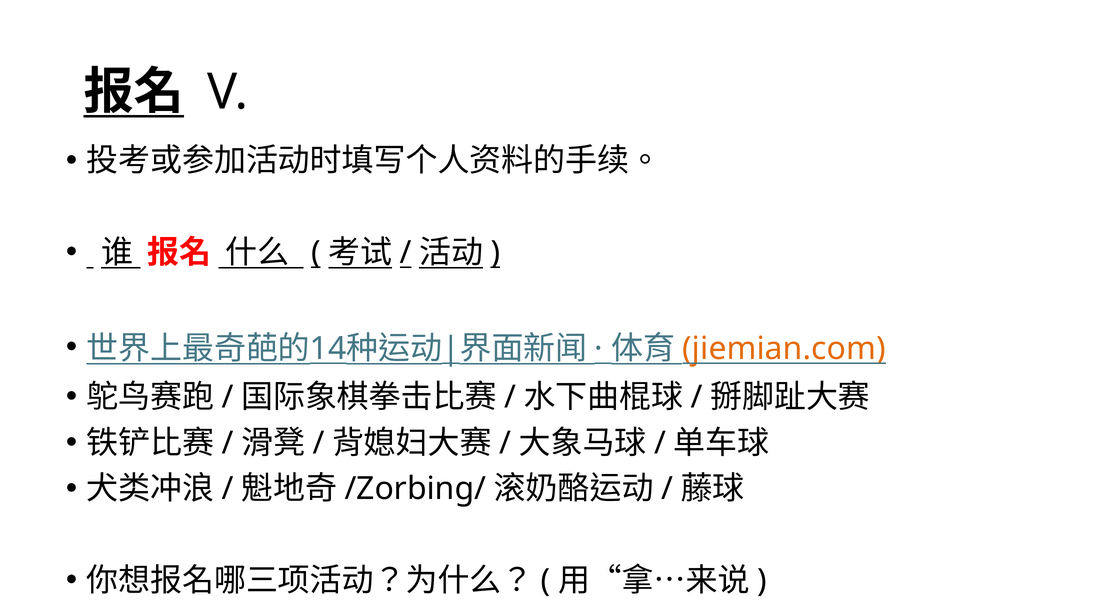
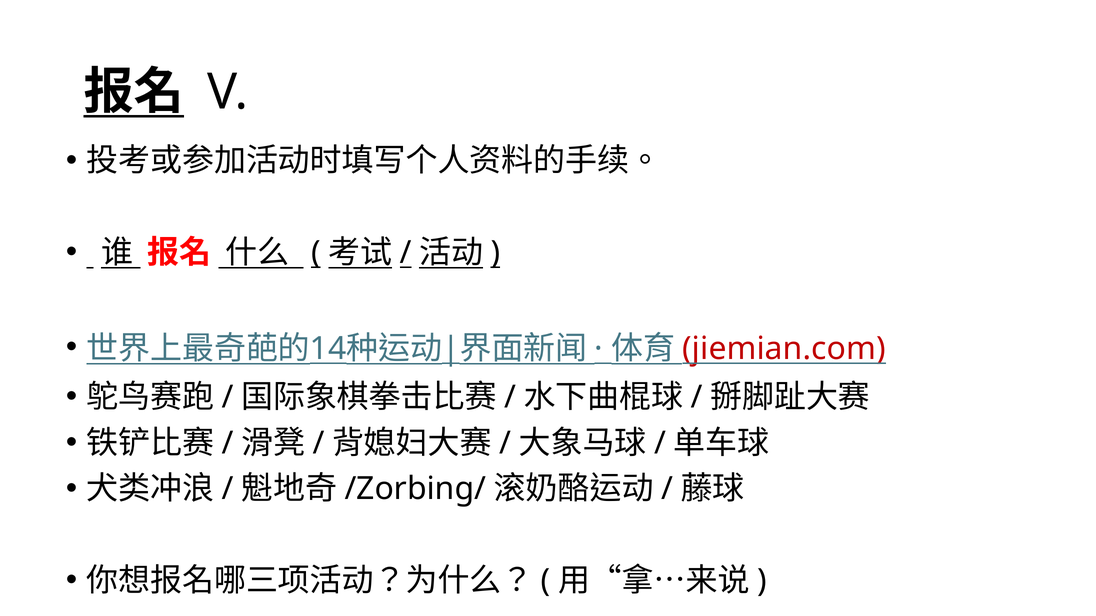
jiemian.com colour: orange -> red
